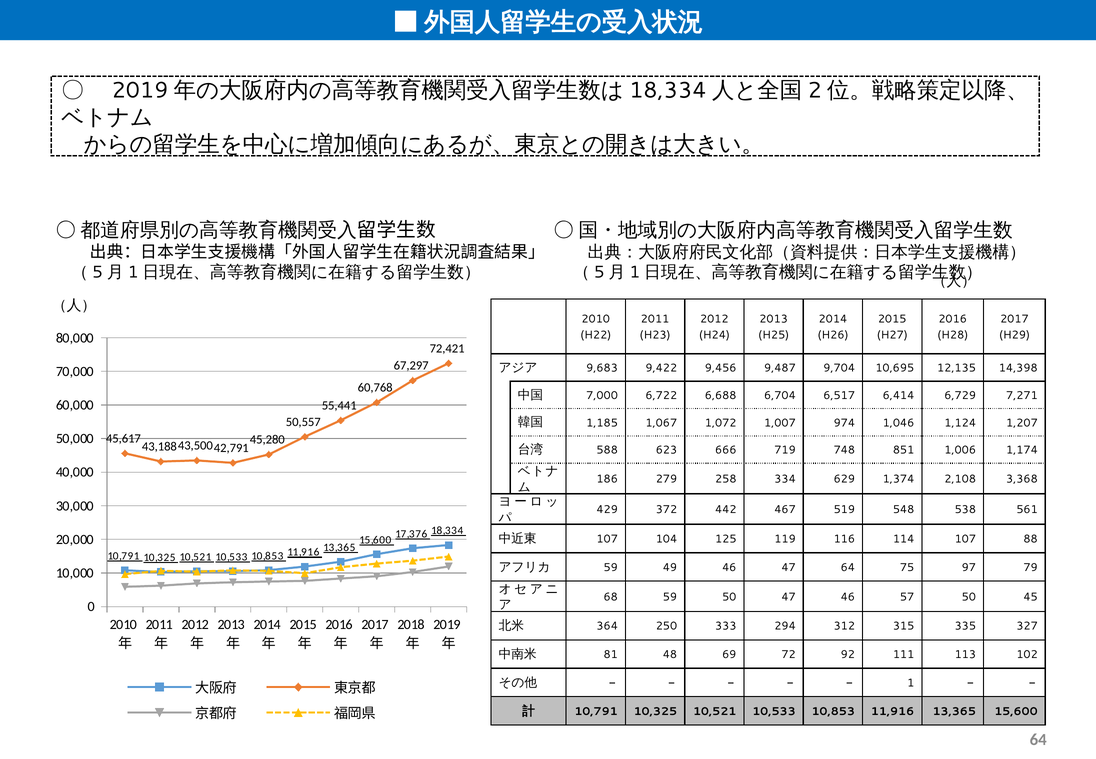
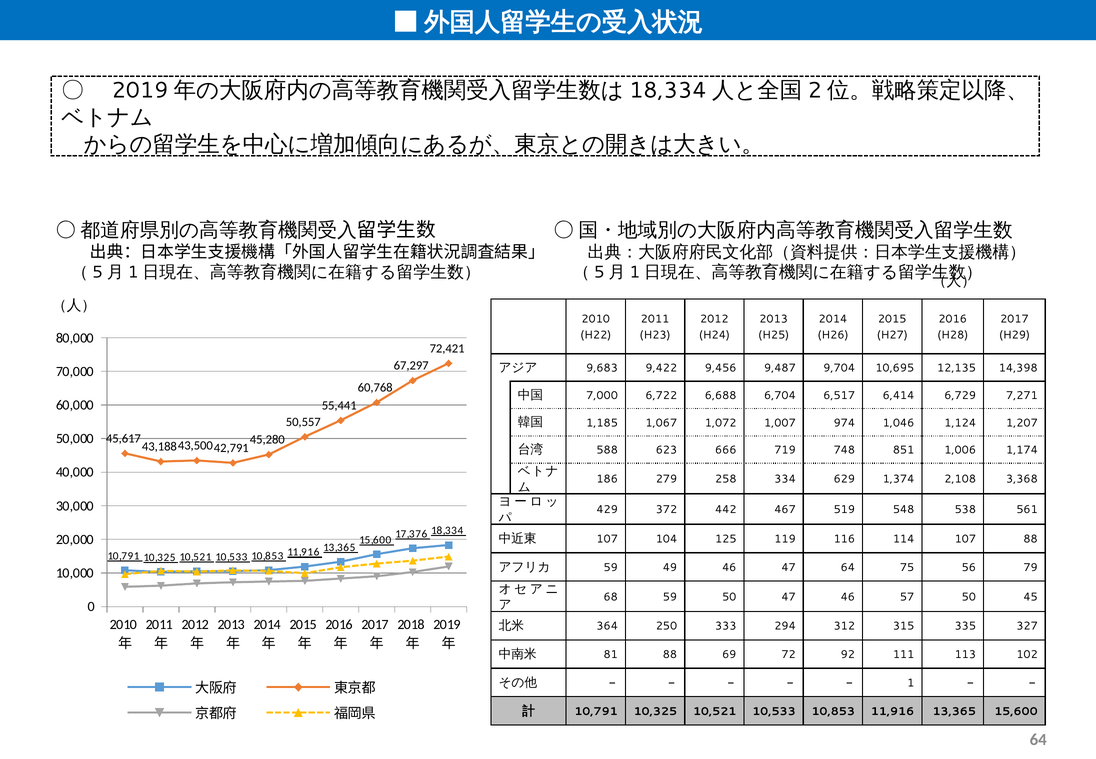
97: 97 -> 56
81 48: 48 -> 88
